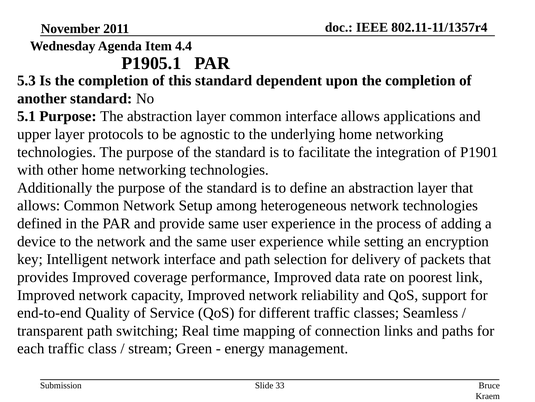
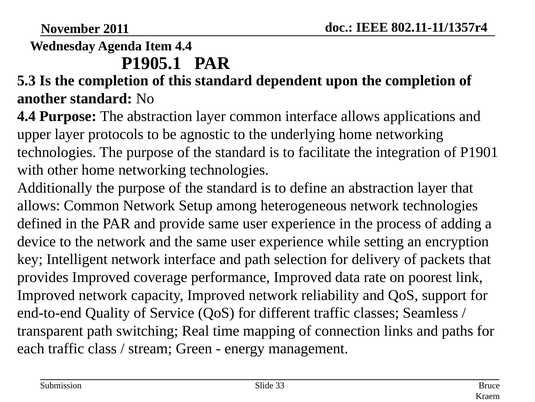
5.1 at (26, 116): 5.1 -> 4.4
